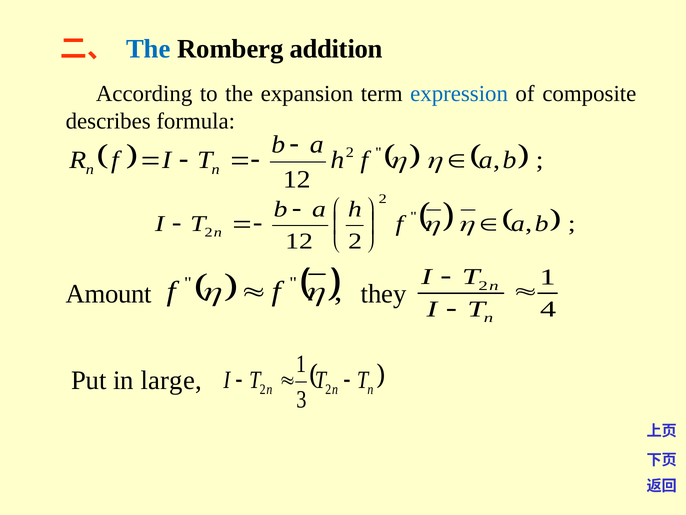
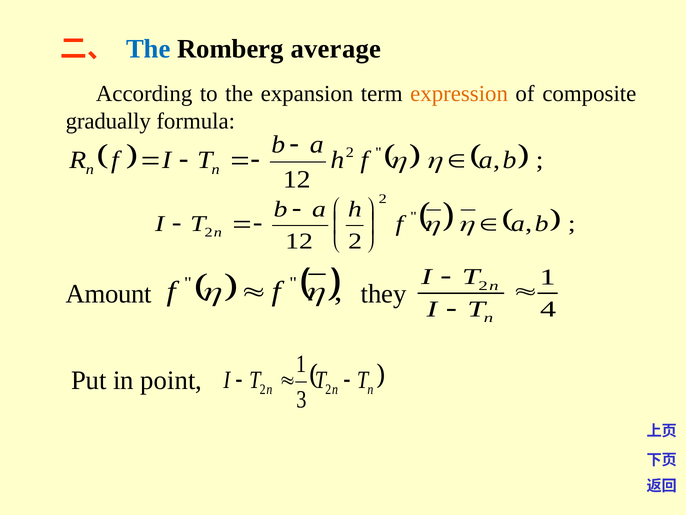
addition: addition -> average
expression colour: blue -> orange
describes: describes -> gradually
large: large -> point
